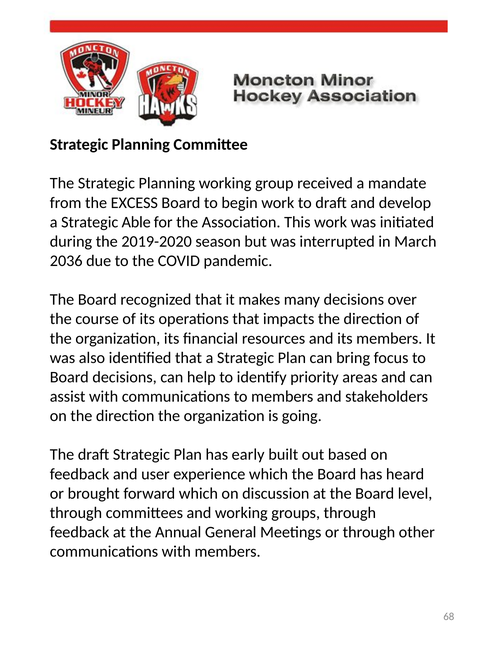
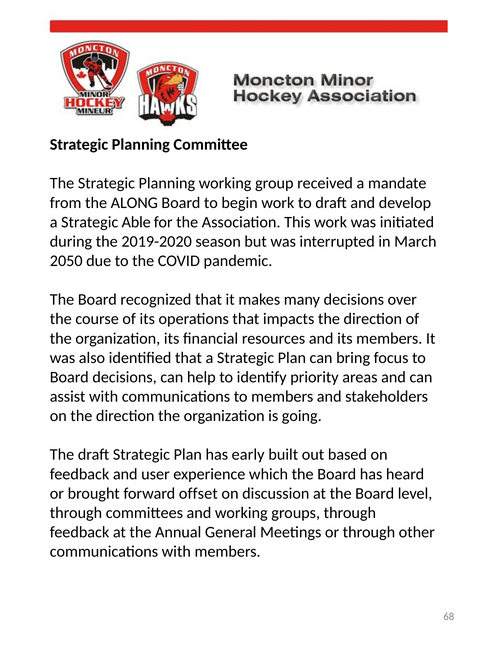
EXCESS: EXCESS -> ALONG
2036: 2036 -> 2050
forward which: which -> offset
